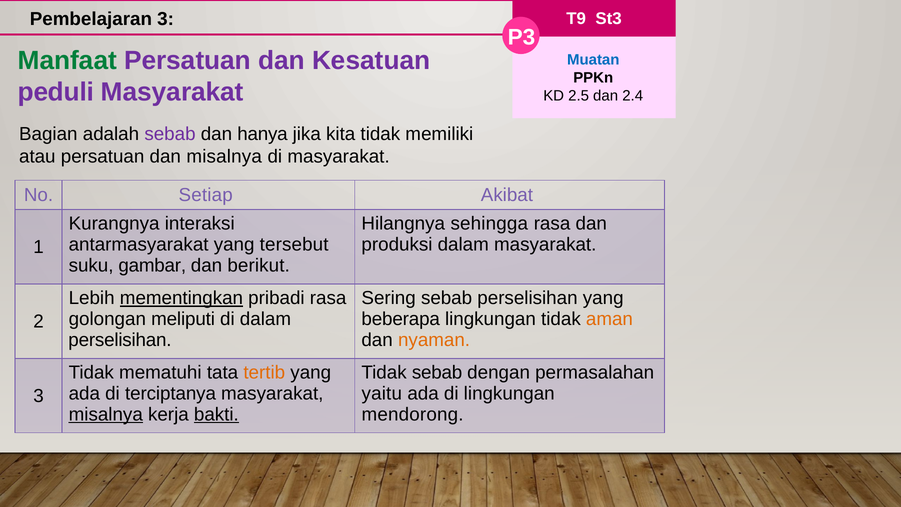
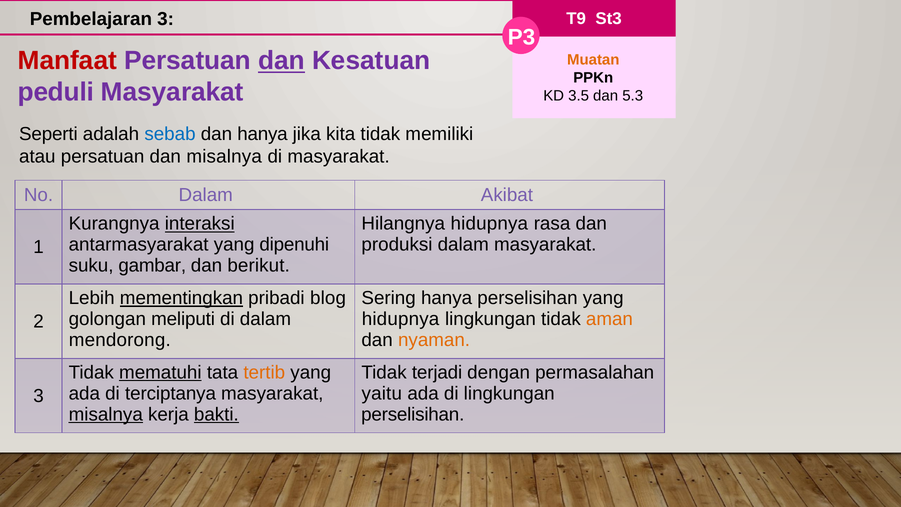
Manfaat colour: green -> red
dan at (282, 61) underline: none -> present
Muatan colour: blue -> orange
2.5: 2.5 -> 3.5
2.4: 2.4 -> 5.3
Bagian: Bagian -> Seperti
sebab at (170, 134) colour: purple -> blue
No Setiap: Setiap -> Dalam
interaksi underline: none -> present
Hilangnya sehingga: sehingga -> hidupnya
tersebut: tersebut -> dipenuhi
pribadi rasa: rasa -> blog
Sering sebab: sebab -> hanya
beberapa at (401, 319): beberapa -> hidupnya
perselisihan at (120, 340): perselisihan -> mendorong
mematuhi underline: none -> present
Tidak sebab: sebab -> terjadi
mendorong at (413, 414): mendorong -> perselisihan
